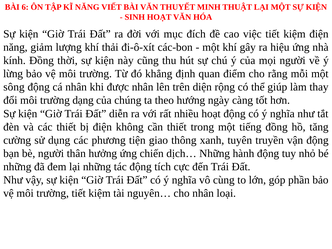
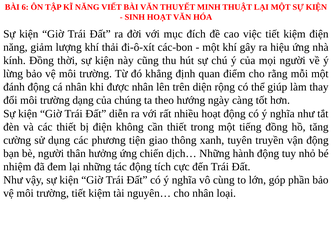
sông: sông -> đánh
những at (17, 167): những -> nhiệm
